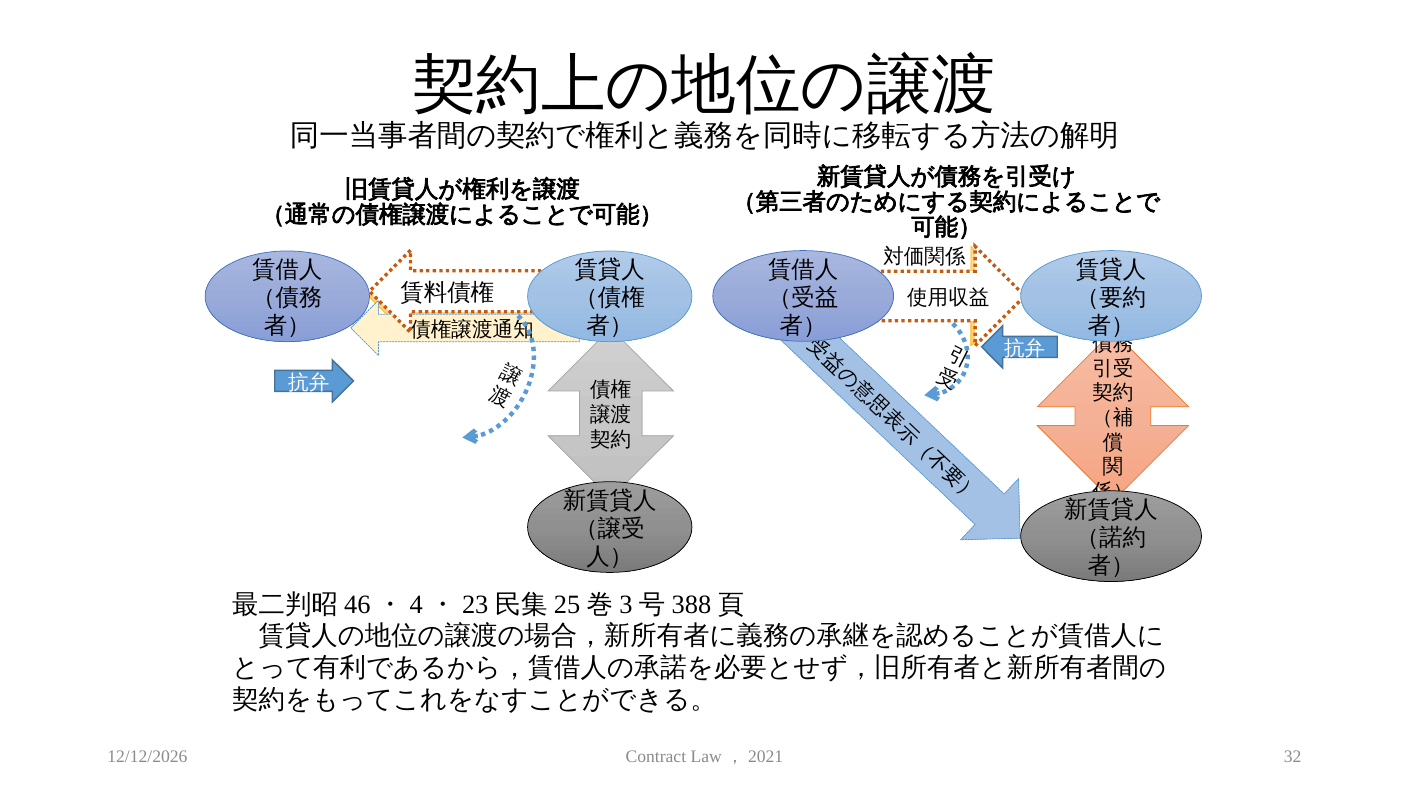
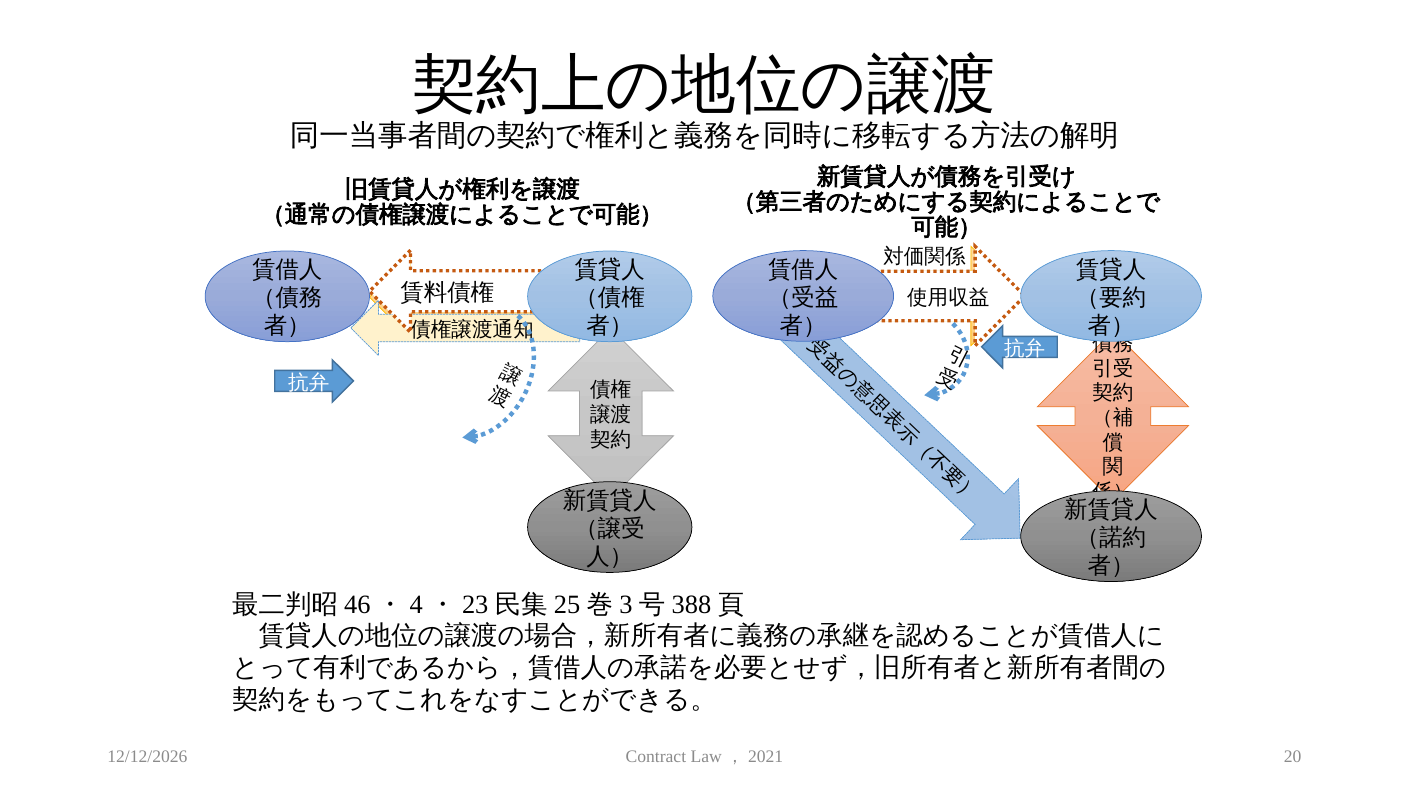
32: 32 -> 20
